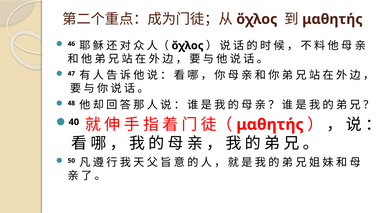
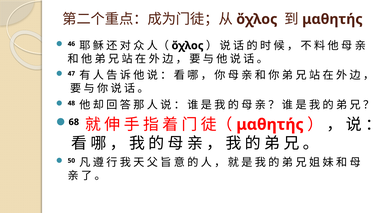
40: 40 -> 68
